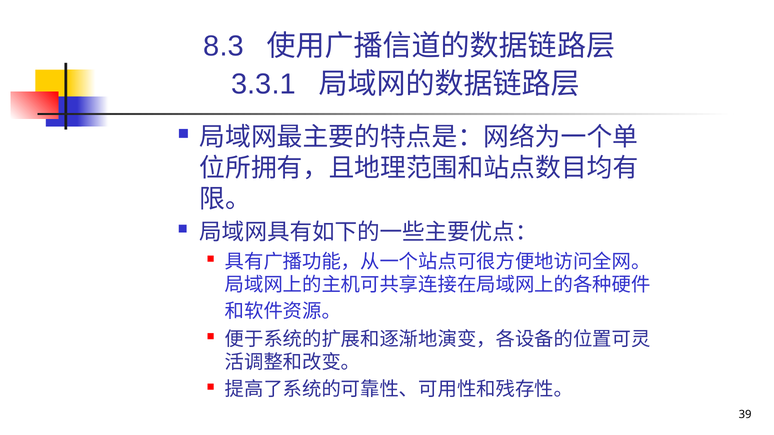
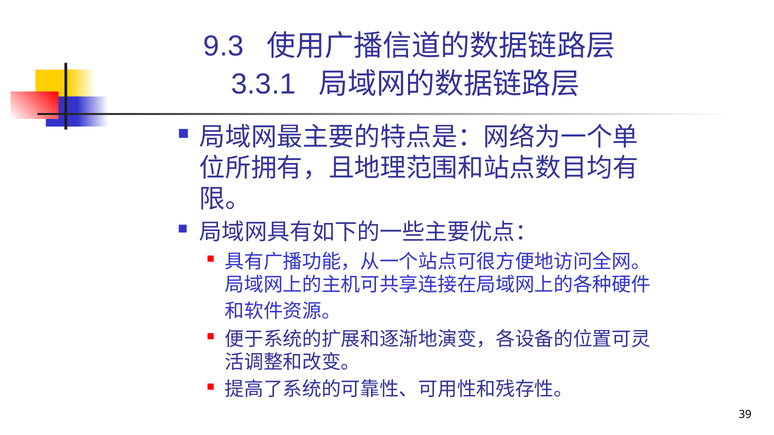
8.3: 8.3 -> 9.3
